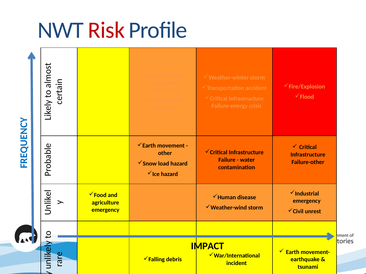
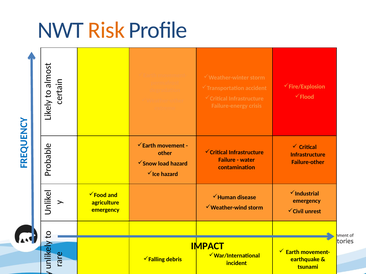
Risk colour: red -> orange
